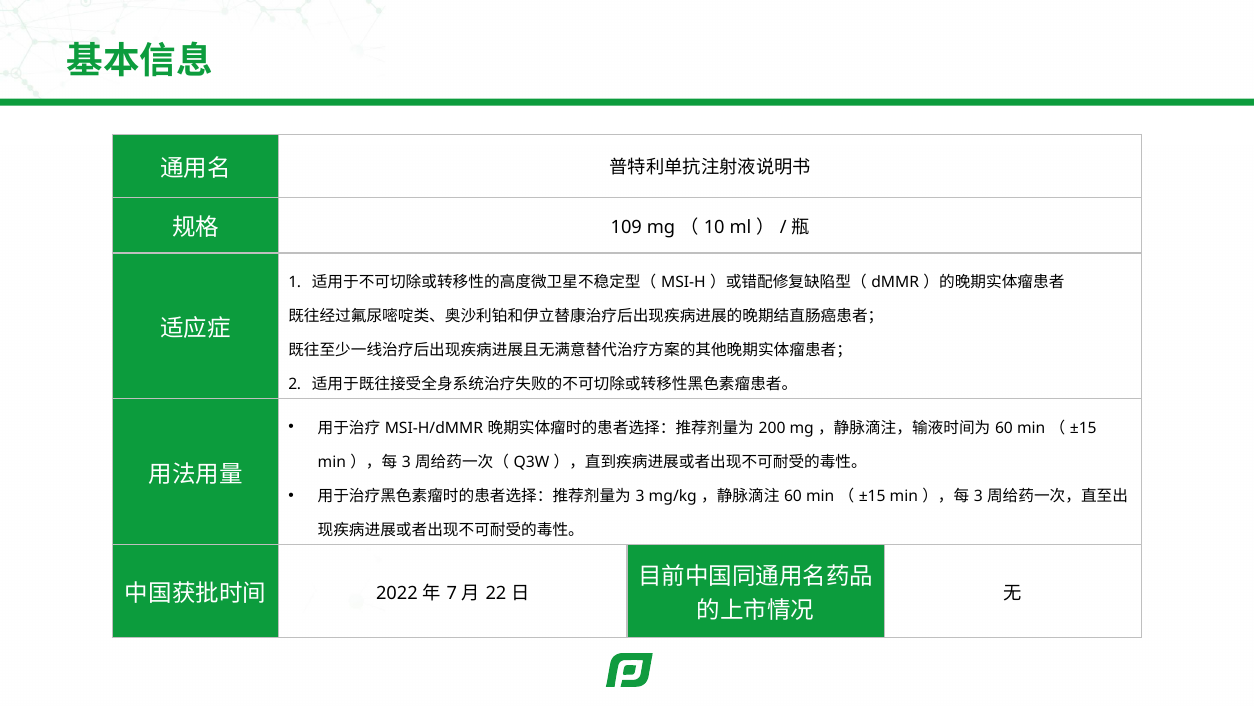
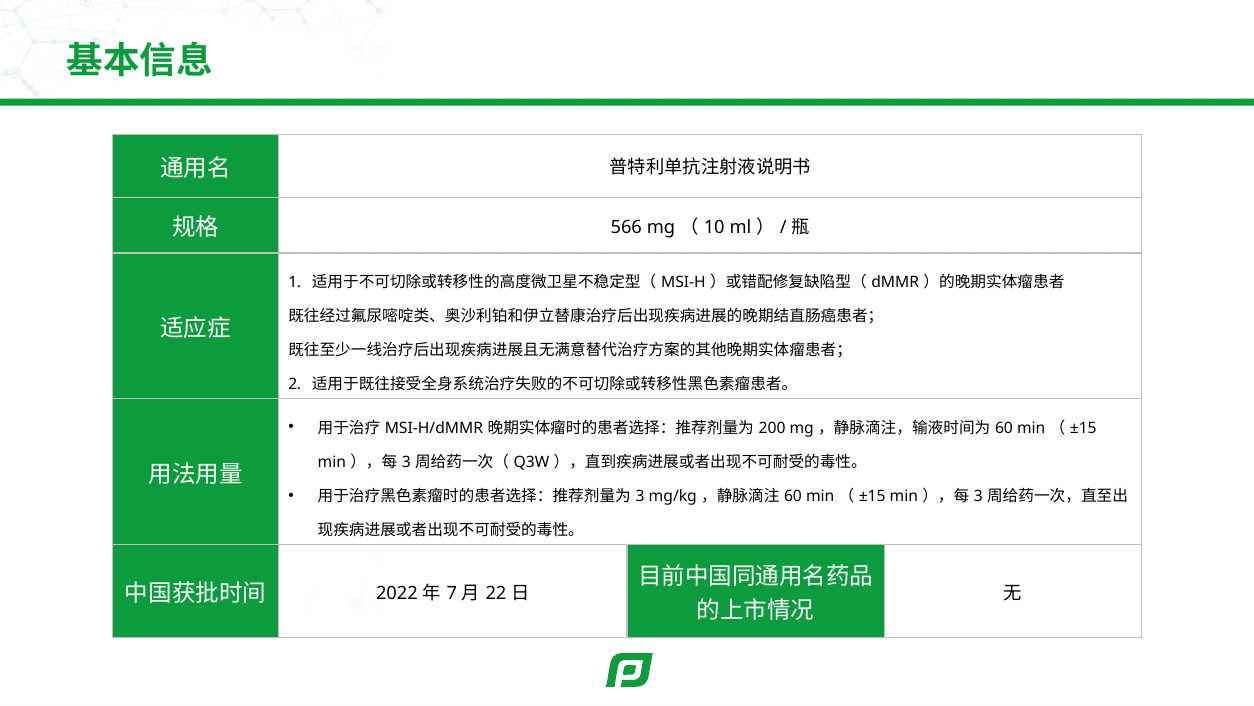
109: 109 -> 566
